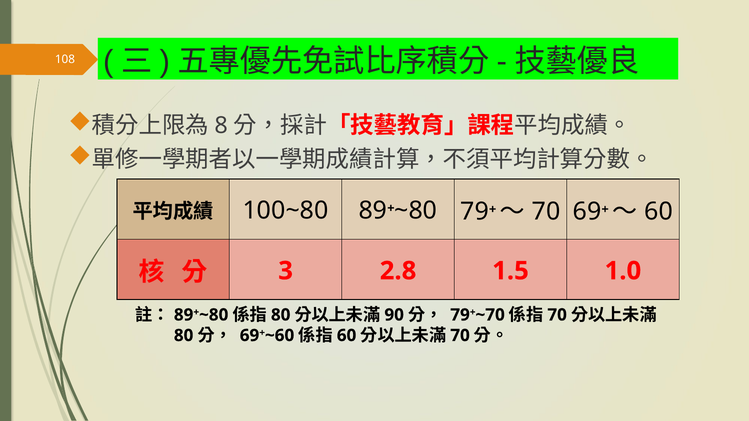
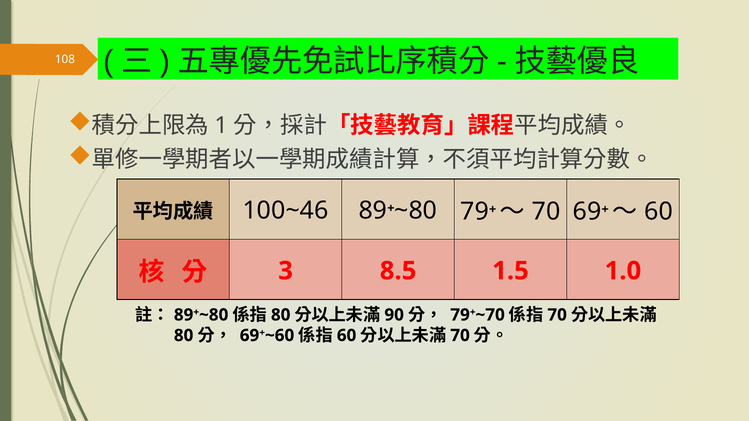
8: 8 -> 1
100~80: 100~80 -> 100~46
2.8: 2.8 -> 8.5
